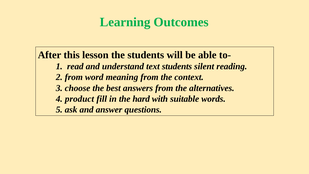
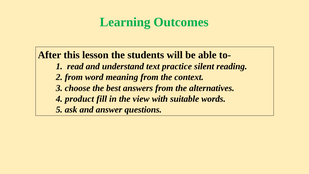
text students: students -> practice
hard: hard -> view
